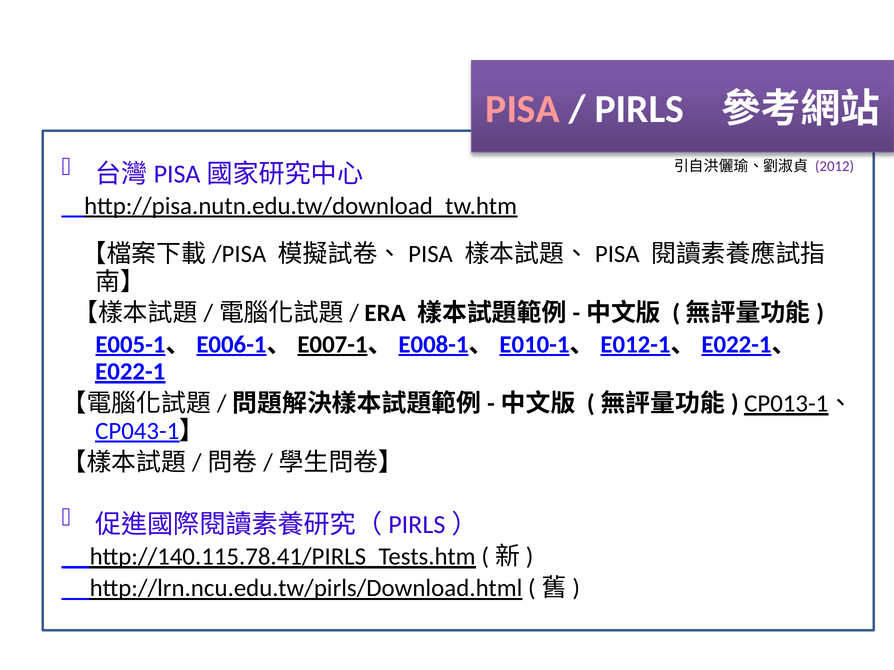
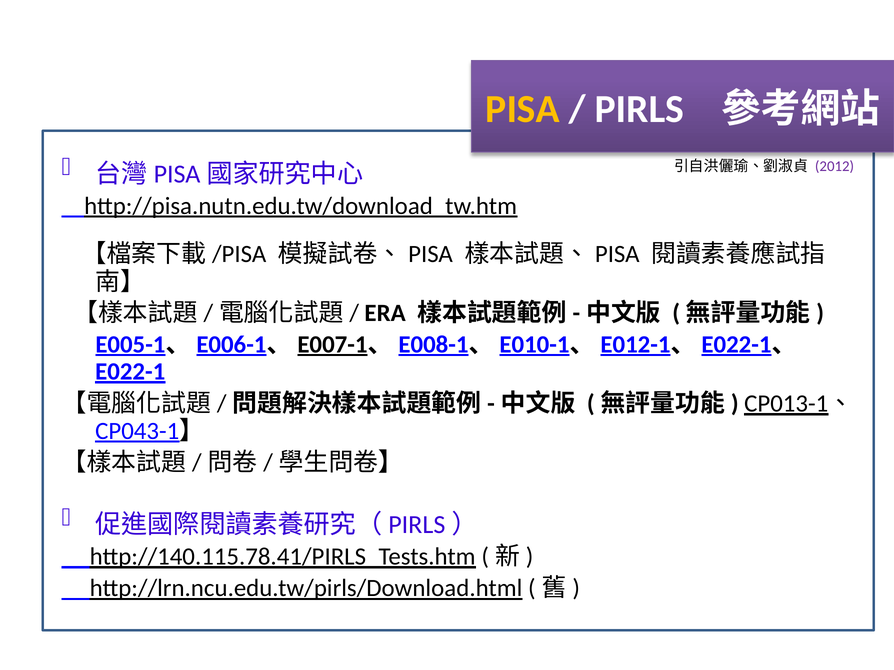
PISA colour: pink -> yellow
